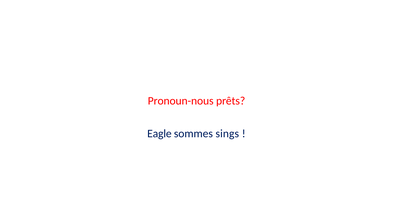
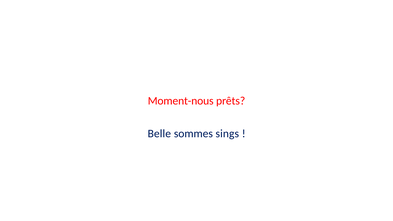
Pronoun-nous: Pronoun-nous -> Moment-nous
Eagle: Eagle -> Belle
